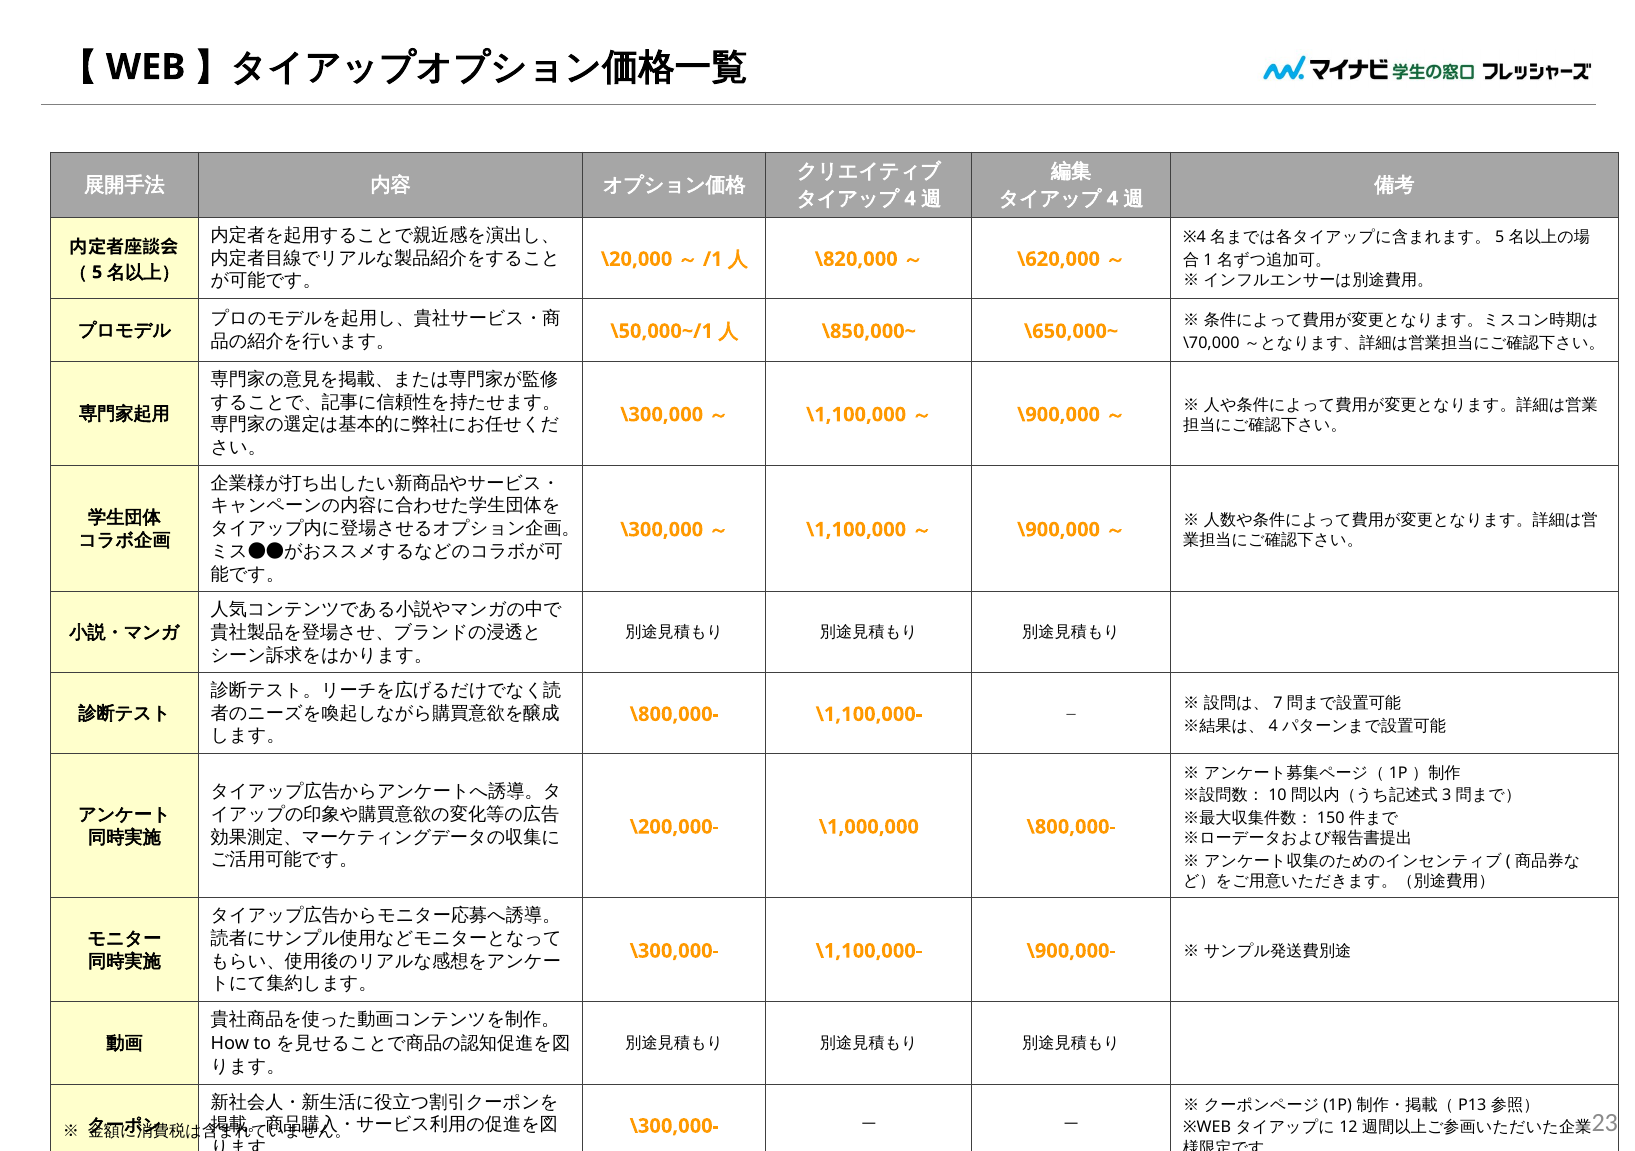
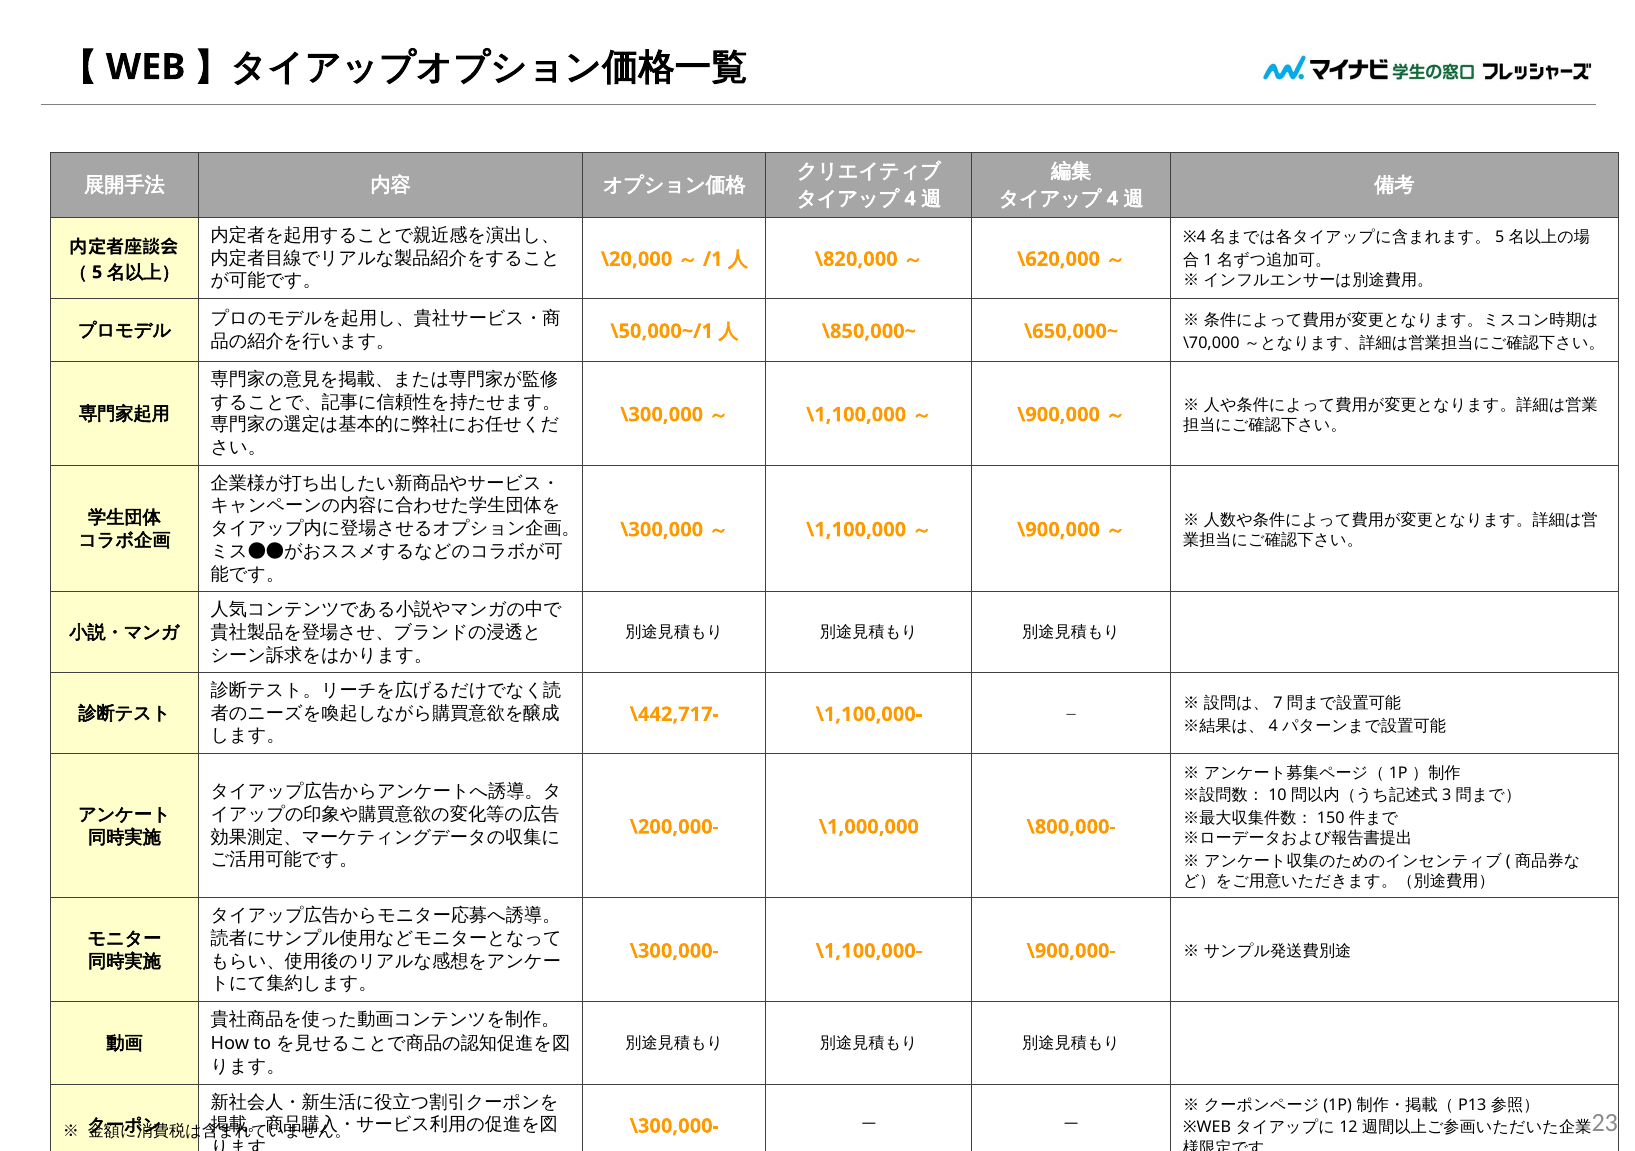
\800,000- at (674, 714): \800,000- -> \442,717-
